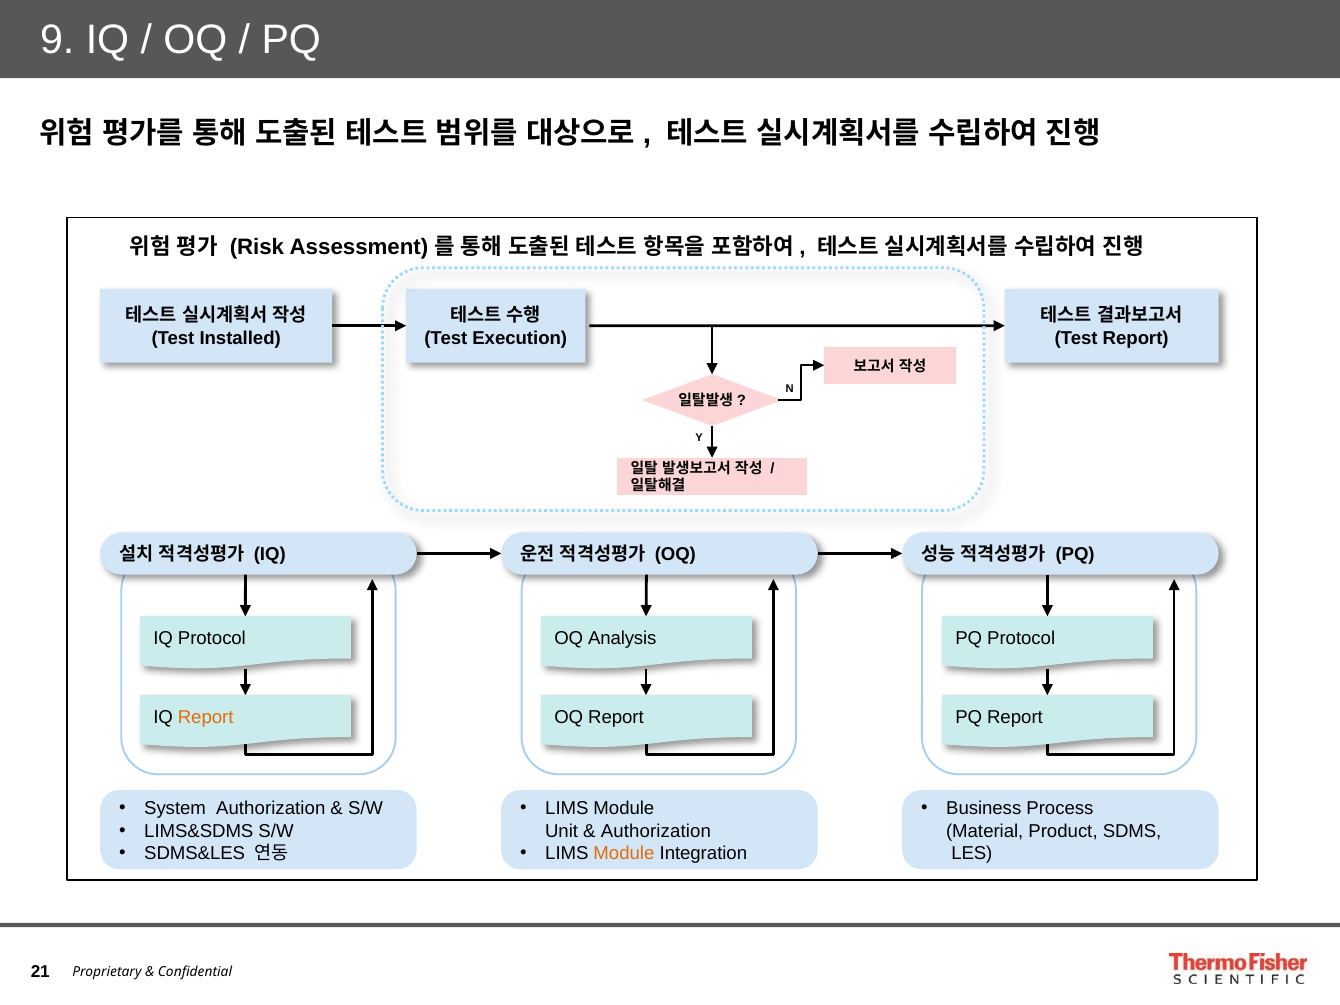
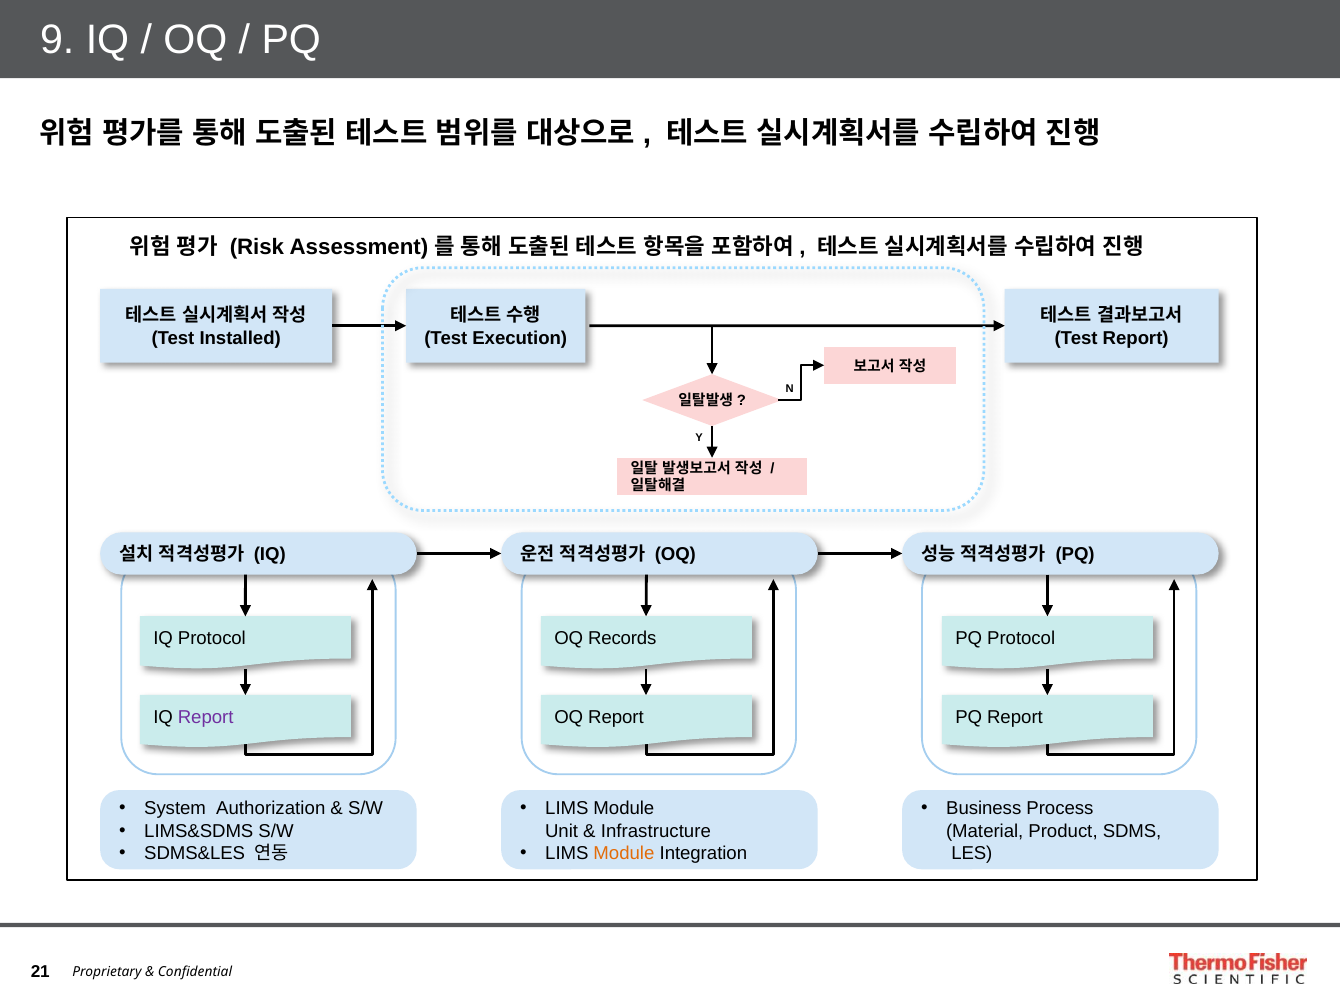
Analysis: Analysis -> Records
Report at (206, 717) colour: orange -> purple
Authorization at (656, 831): Authorization -> Infrastructure
